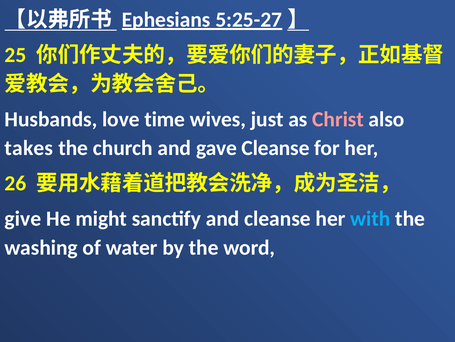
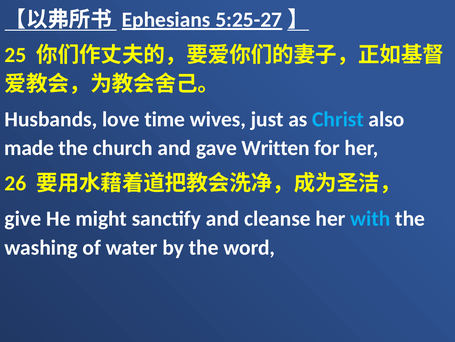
Christ colour: pink -> light blue
takes: takes -> made
gave Cleanse: Cleanse -> Written
